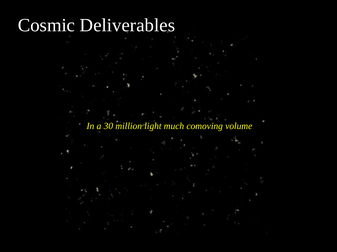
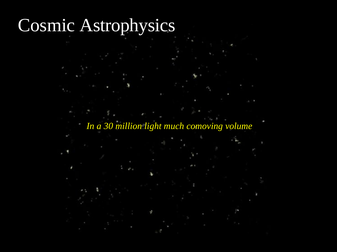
Deliverables: Deliverables -> Astrophysics
